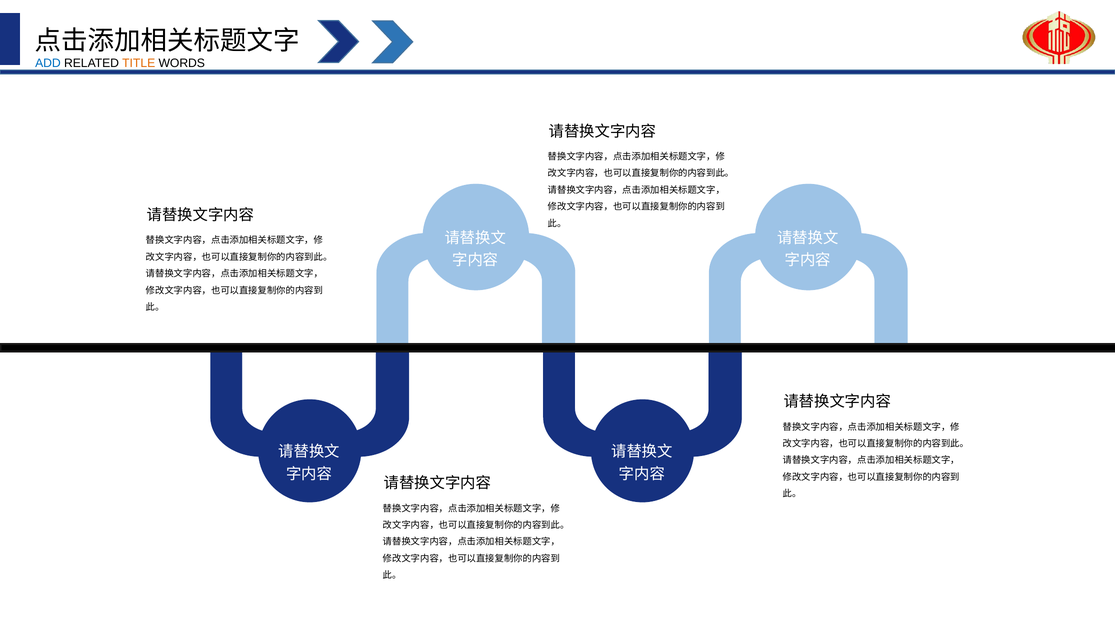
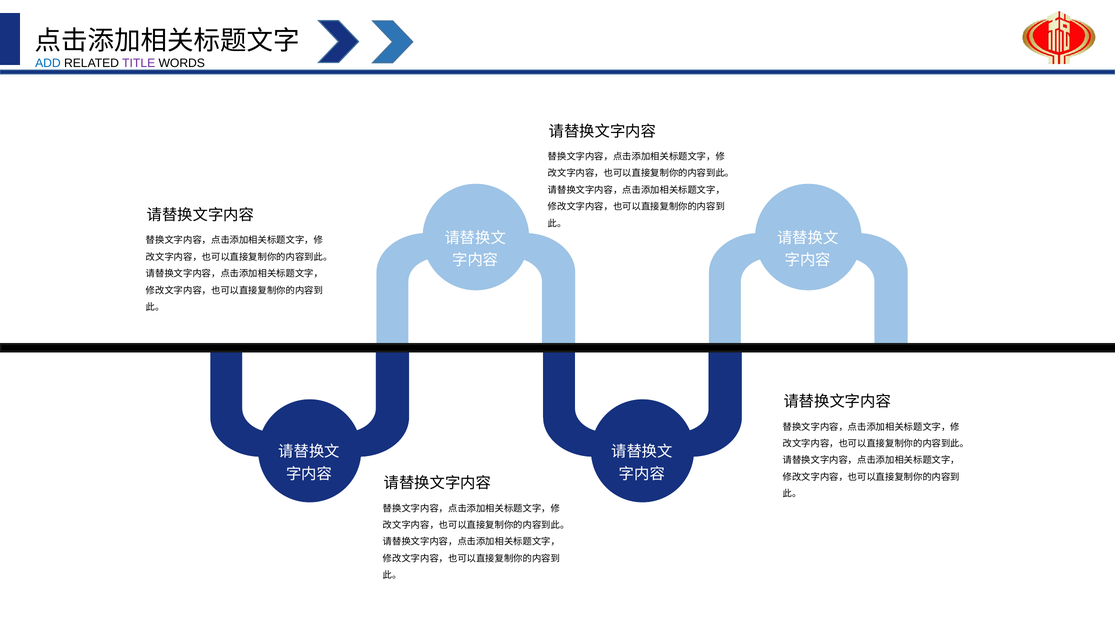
TITLE colour: orange -> purple
